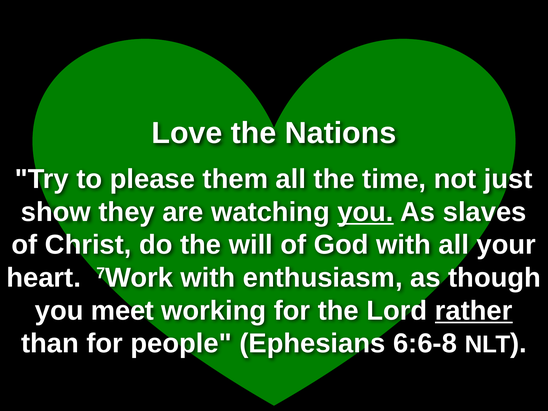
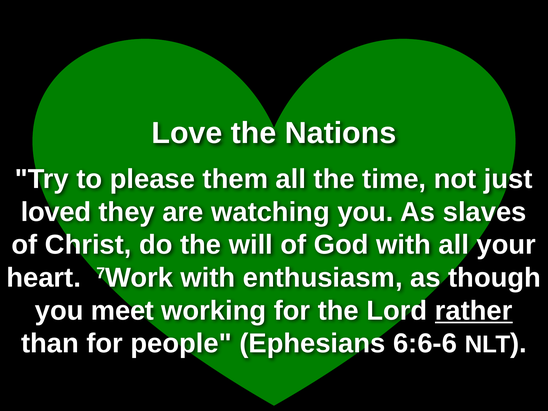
show: show -> loved
you at (365, 212) underline: present -> none
6:6-8: 6:6-8 -> 6:6-6
